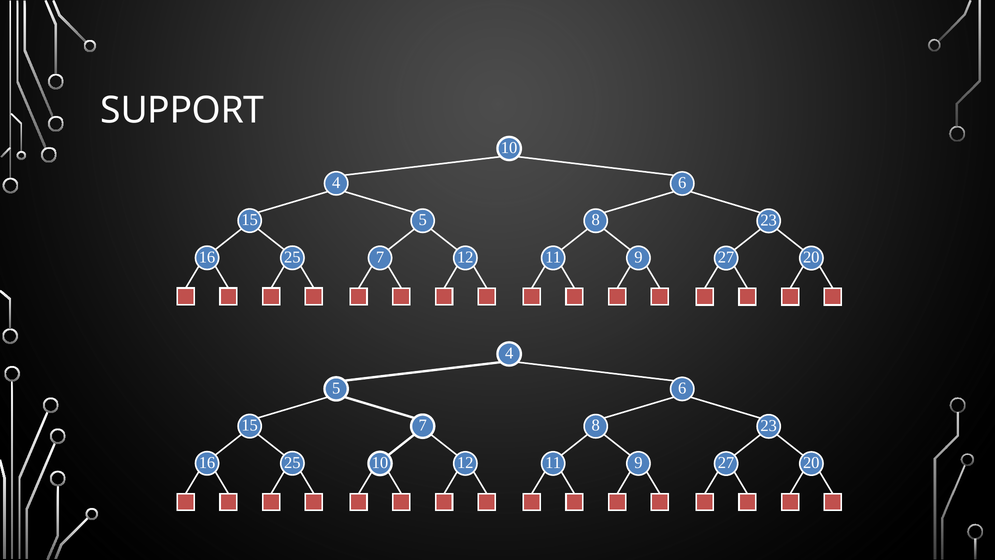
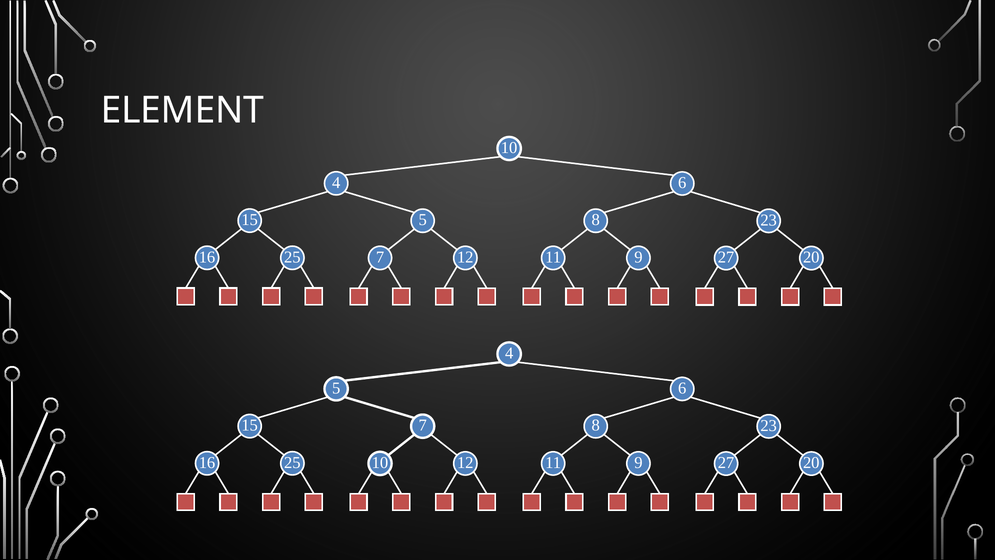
SUPPORT: SUPPORT -> ELEMENT
